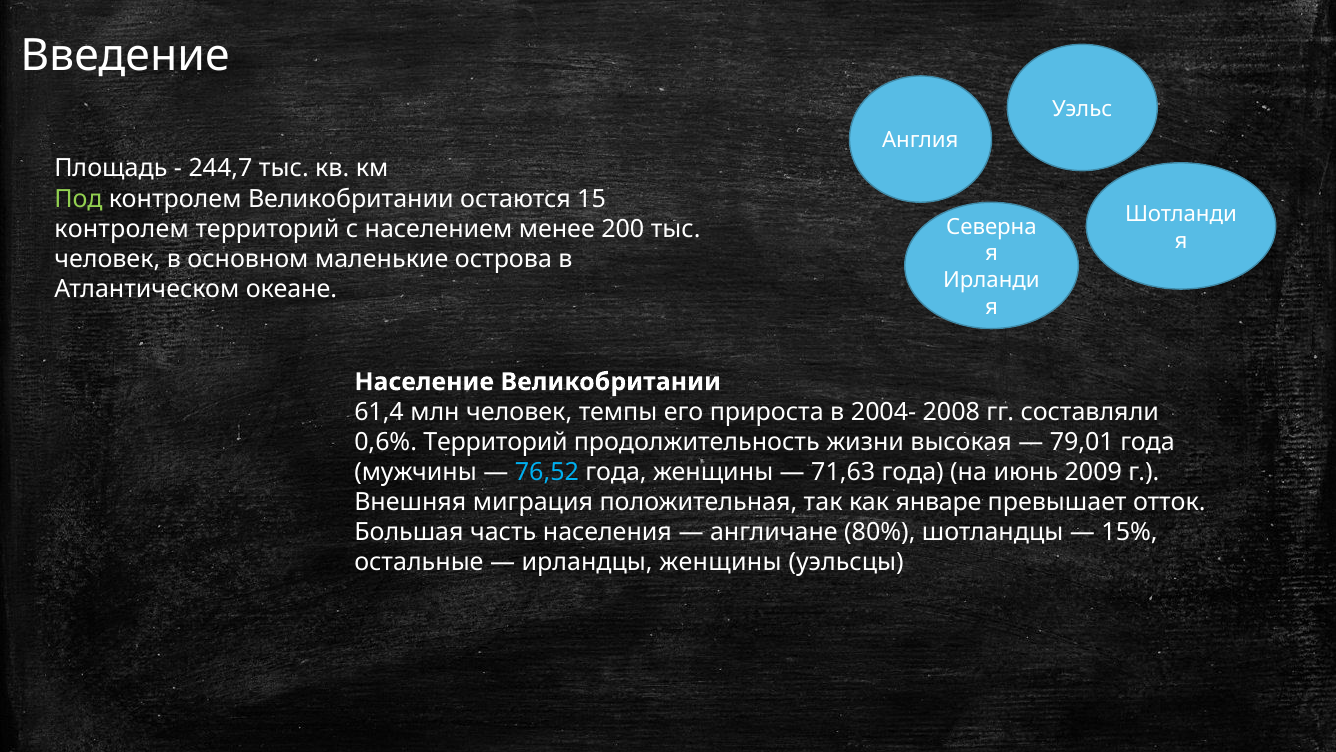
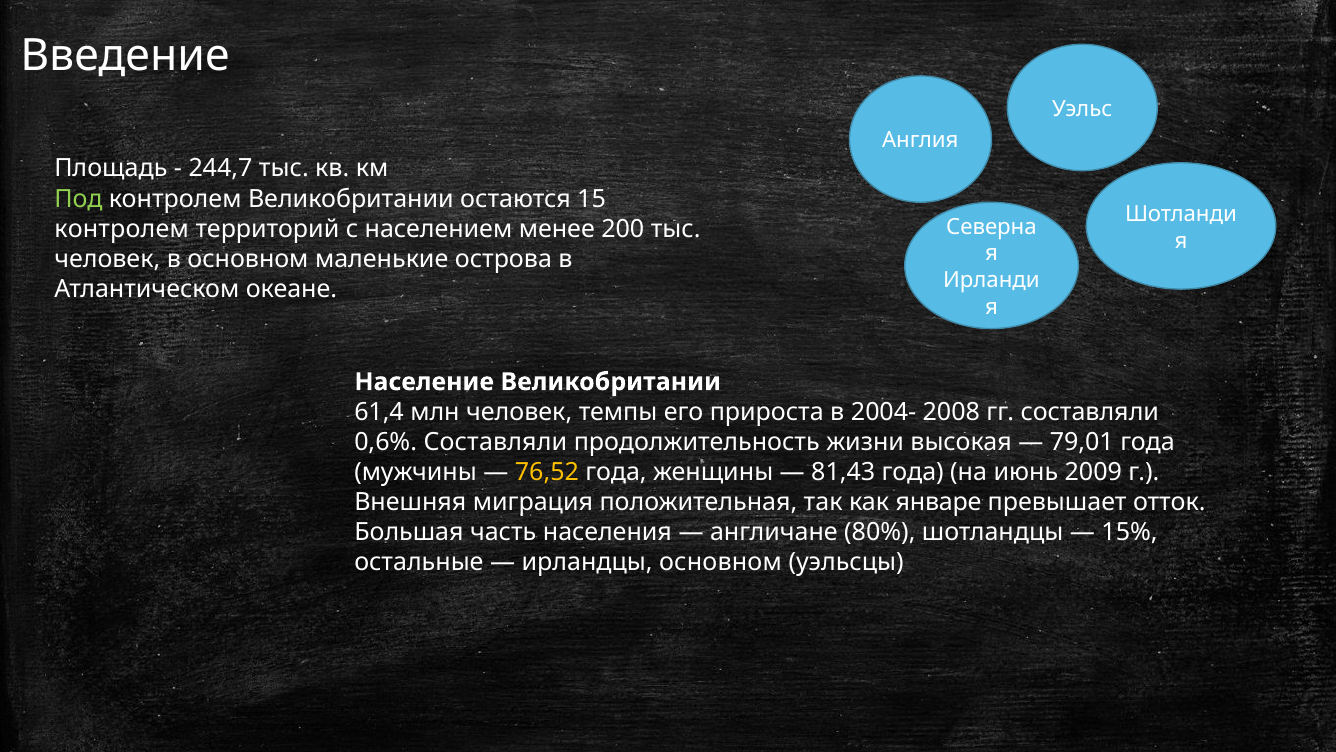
0,6% Территорий: Территорий -> Составляли
76,52 colour: light blue -> yellow
71,63: 71,63 -> 81,43
ирландцы женщины: женщины -> основном
